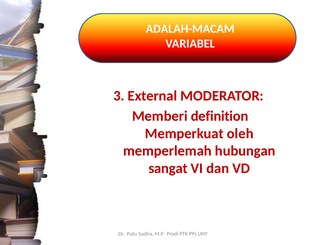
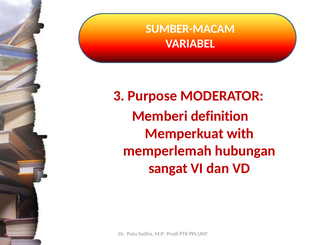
ADALAH-MACAM: ADALAH-MACAM -> SUMBER-MACAM
External: External -> Purpose
oleh: oleh -> with
